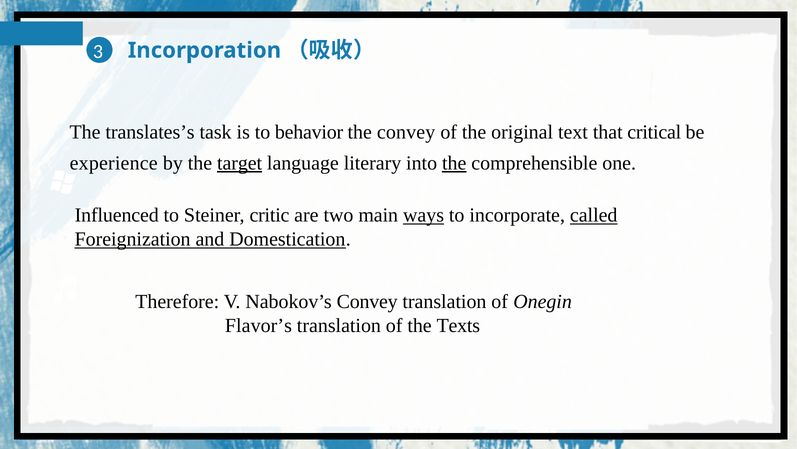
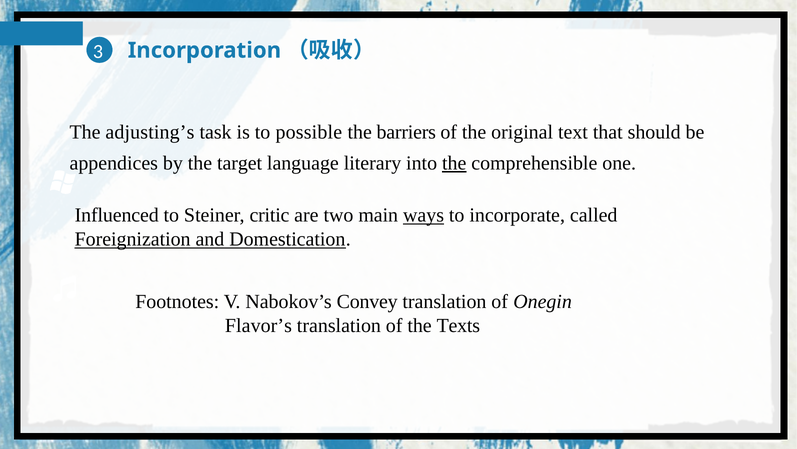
translates’s: translates’s -> adjusting’s
behavior: behavior -> possible
the convey: convey -> barriers
critical: critical -> should
experience: experience -> appendices
target underline: present -> none
called underline: present -> none
Therefore: Therefore -> Footnotes
